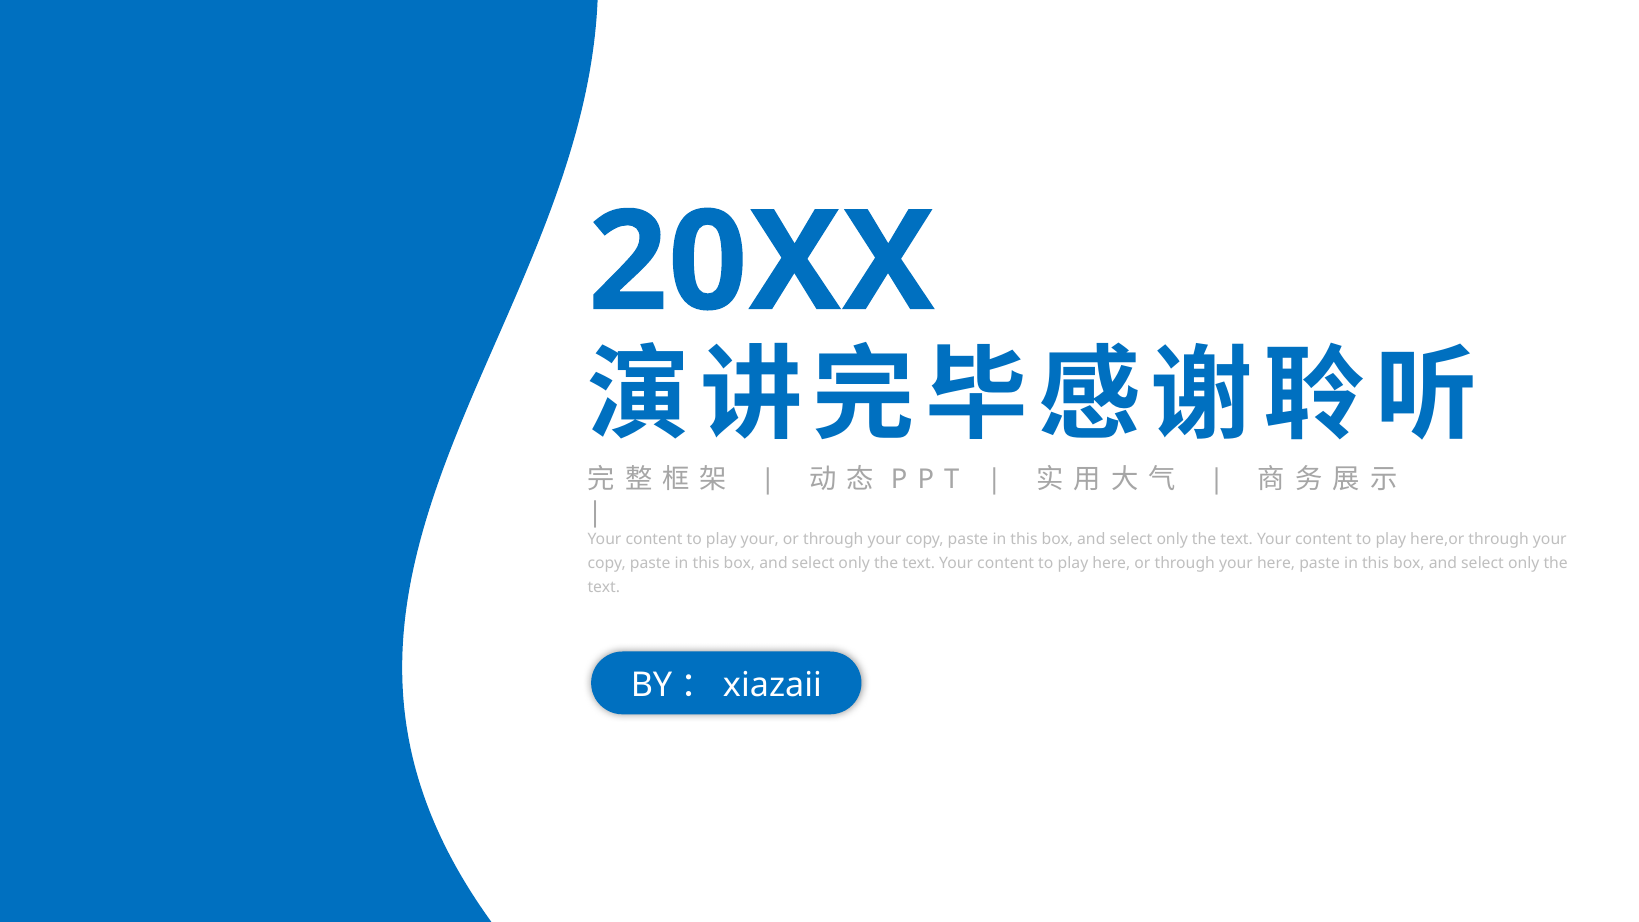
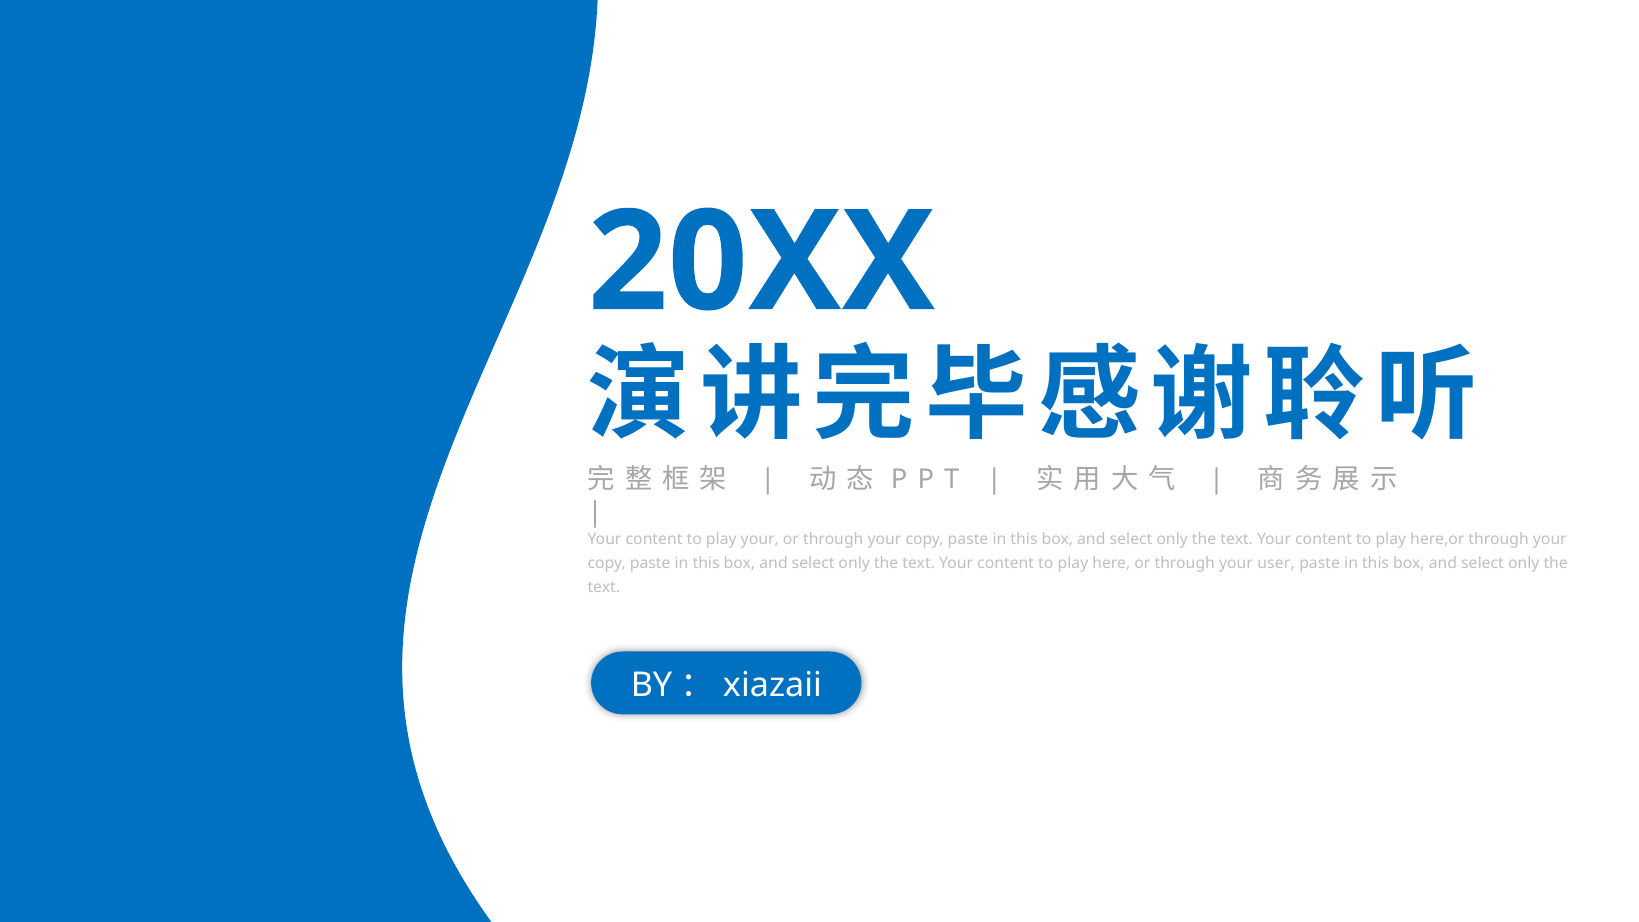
your here: here -> user
